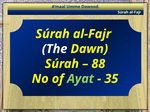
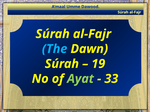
The colour: white -> light blue
88: 88 -> 19
35: 35 -> 33
